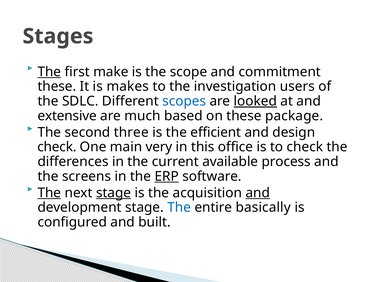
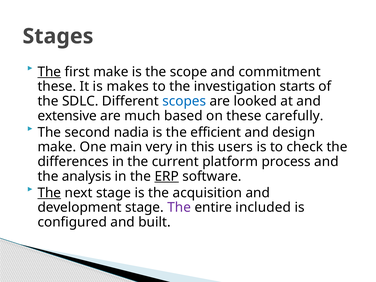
users: users -> starts
looked underline: present -> none
package: package -> carefully
three: three -> nadia
check at (57, 147): check -> make
office: office -> users
available: available -> platform
screens: screens -> analysis
stage at (114, 193) underline: present -> none
and at (258, 193) underline: present -> none
The at (179, 207) colour: blue -> purple
basically: basically -> included
